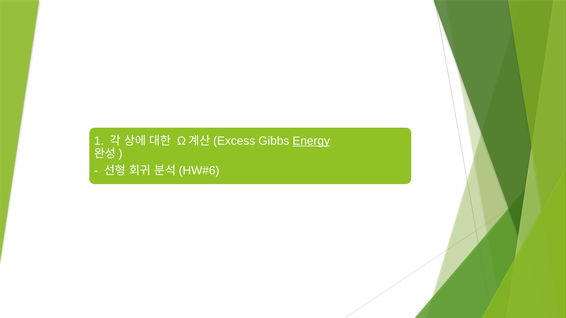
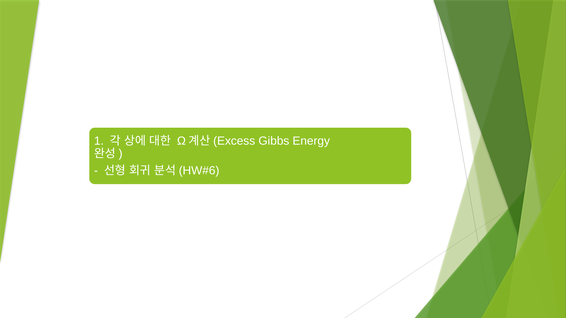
Energy underline: present -> none
